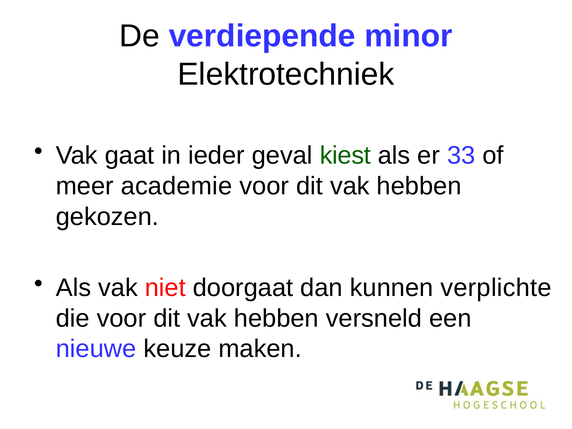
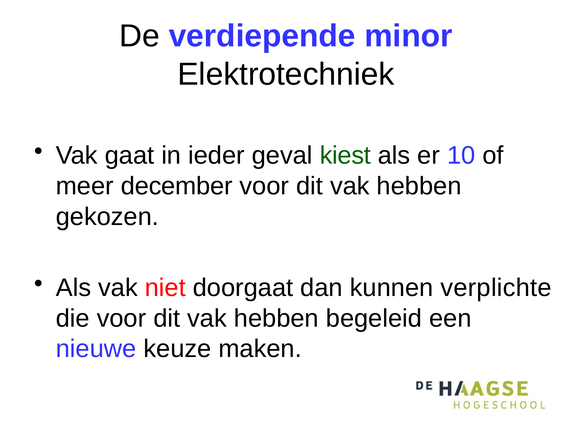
33: 33 -> 10
academie: academie -> december
versneld: versneld -> begeleid
